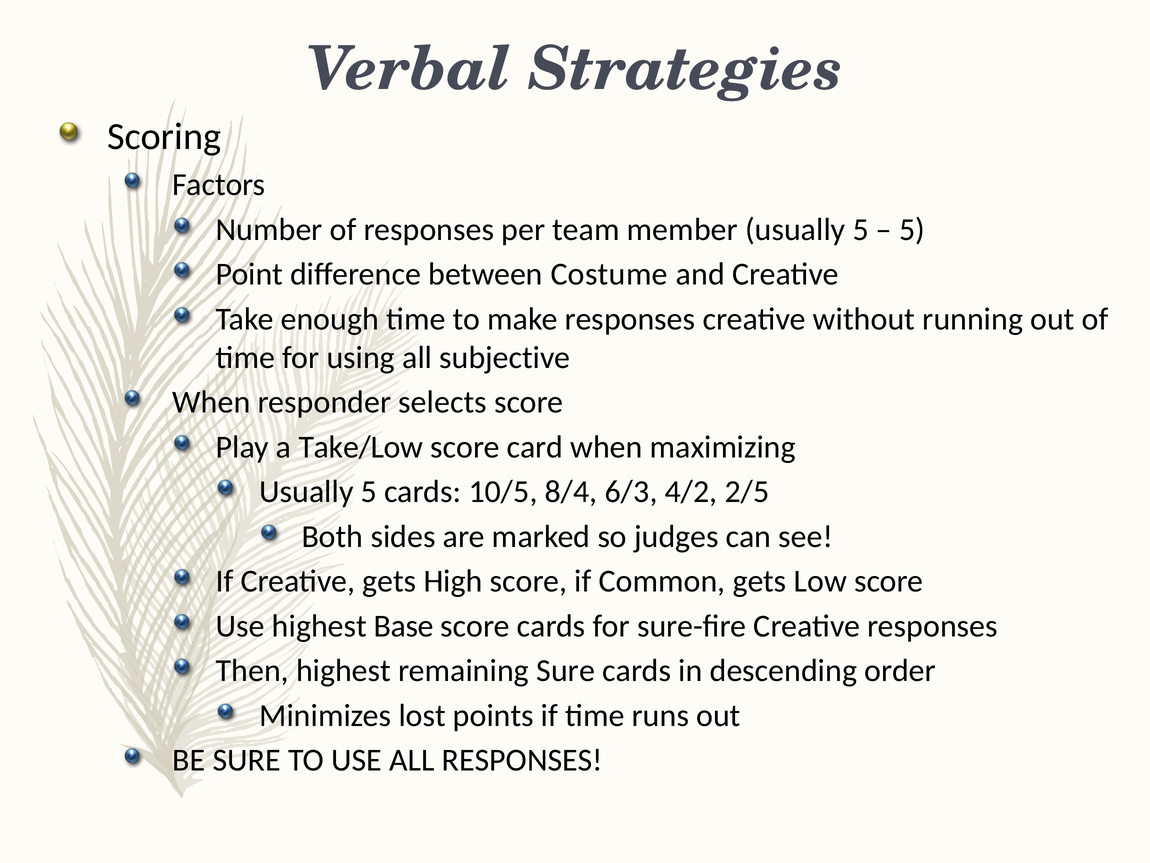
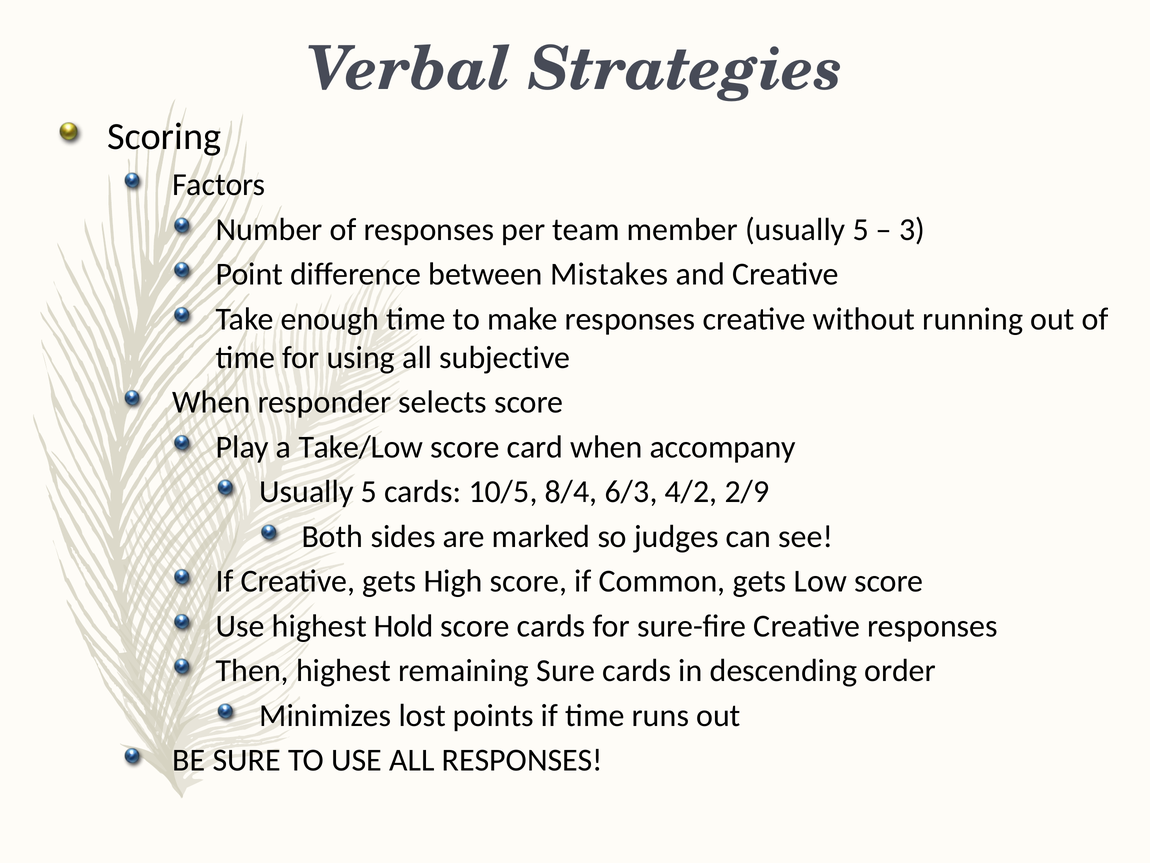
5 at (912, 230): 5 -> 3
Costume: Costume -> Mistakes
maximizing: maximizing -> accompany
2/5: 2/5 -> 2/9
Base: Base -> Hold
